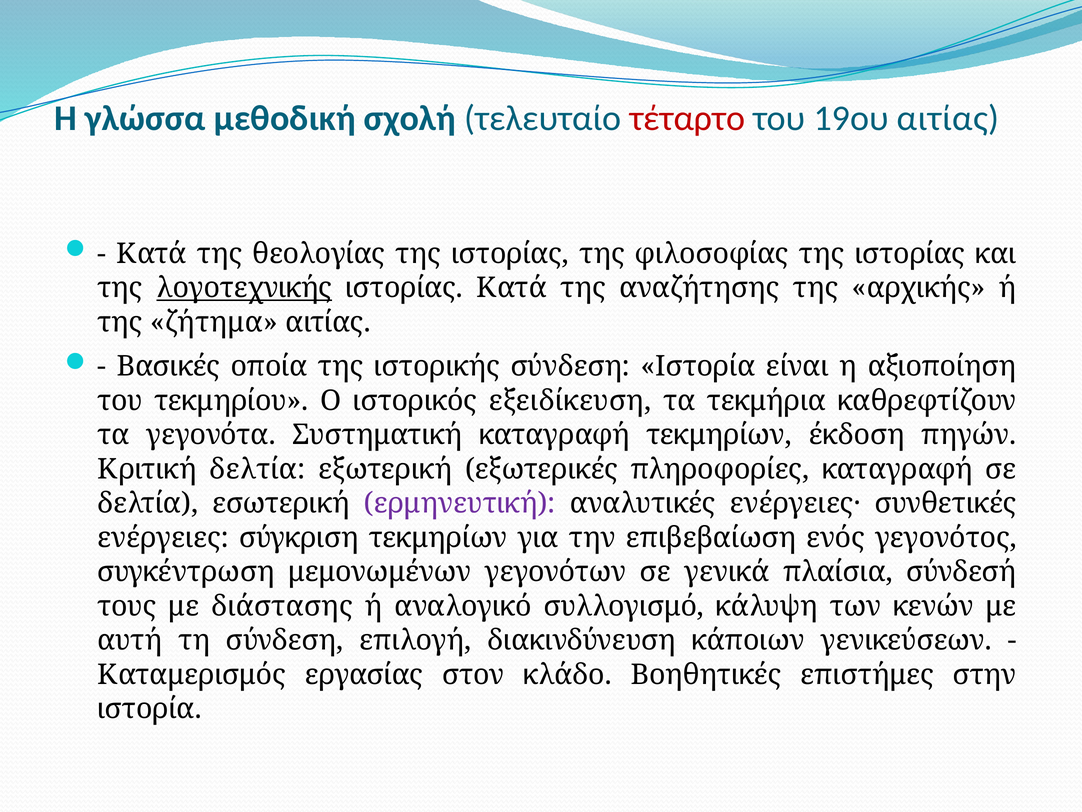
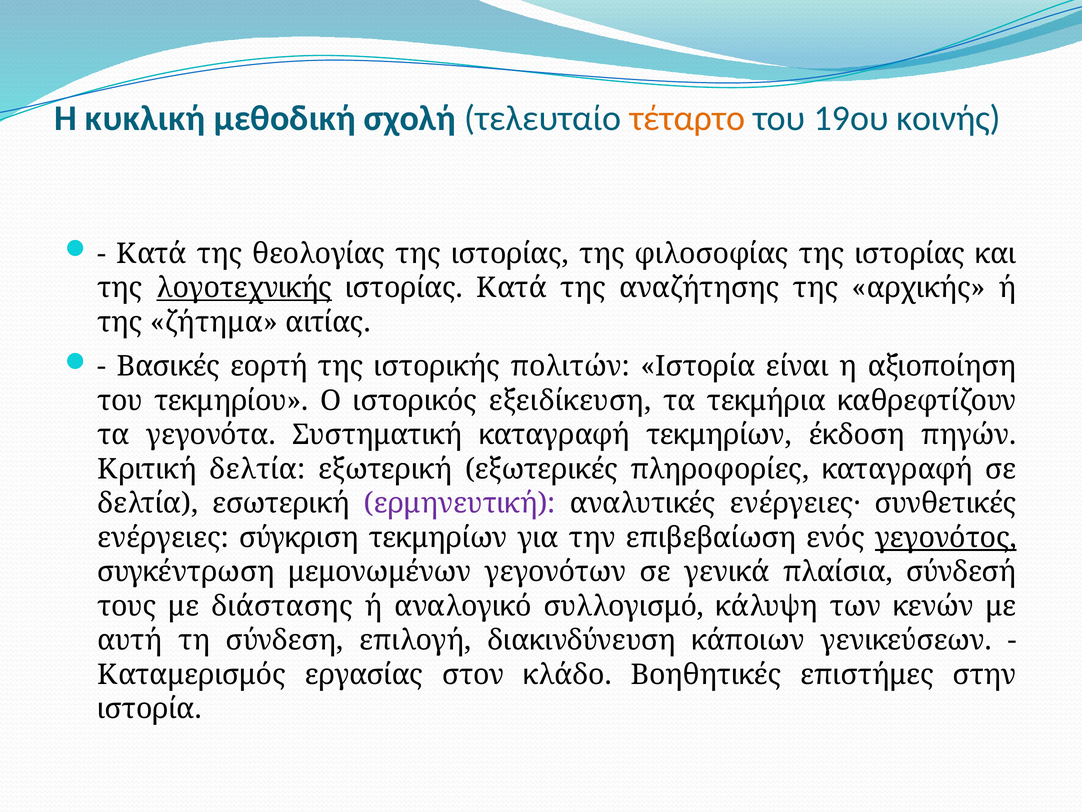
γλώσσα: γλώσσα -> κυκλική
τέταρτο colour: red -> orange
19ου αιτίας: αιτίας -> κοινής
οποία: οποία -> εορτή
ιστορικής σύνδεση: σύνδεση -> πολιτών
γεγονότος underline: none -> present
